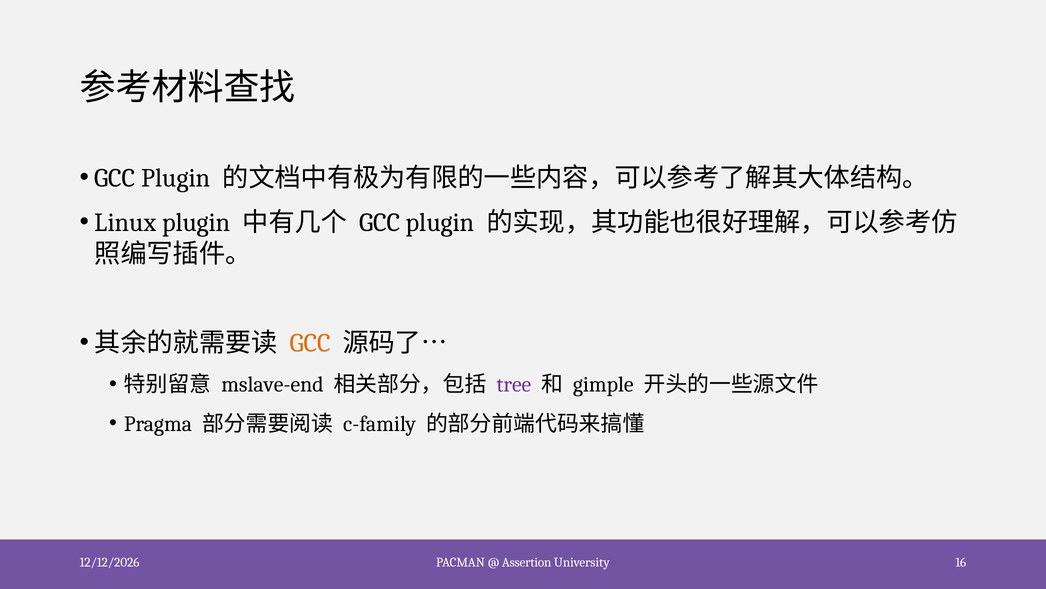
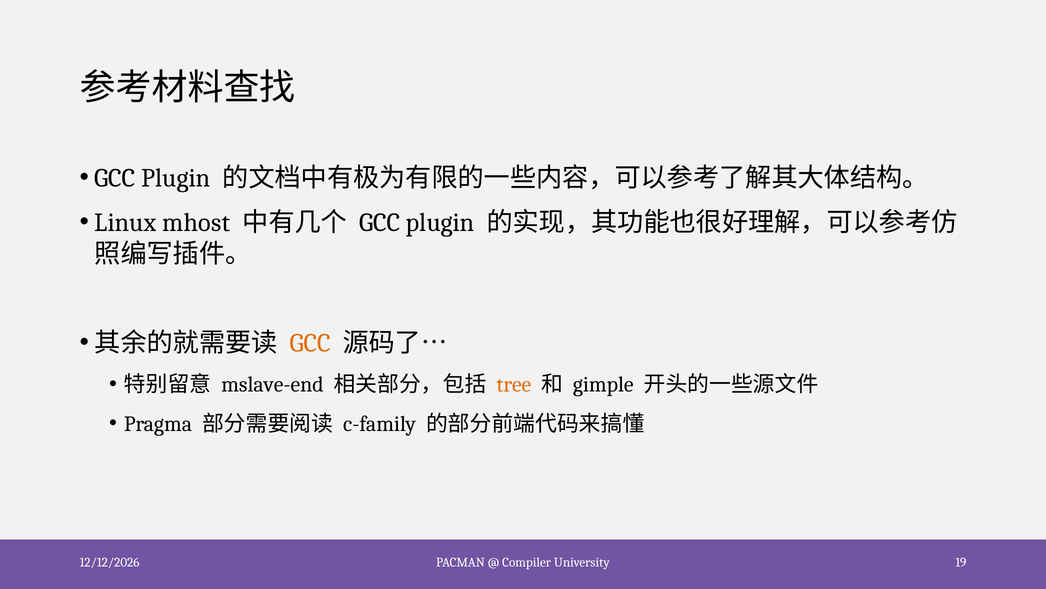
Linux plugin: plugin -> mhost
tree colour: purple -> orange
Assertion: Assertion -> Compiler
16: 16 -> 19
